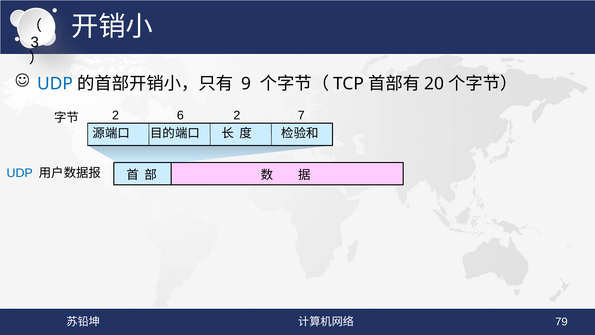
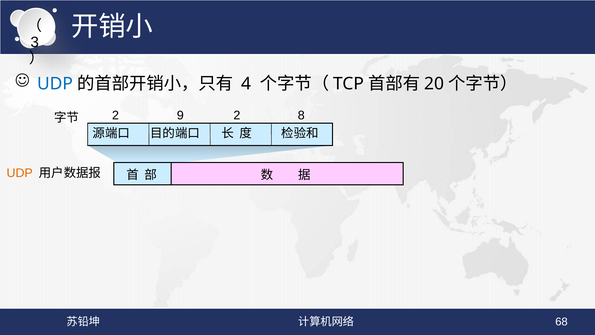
9: 9 -> 4
6: 6 -> 9
7: 7 -> 8
UDP at (20, 173) colour: blue -> orange
79: 79 -> 68
